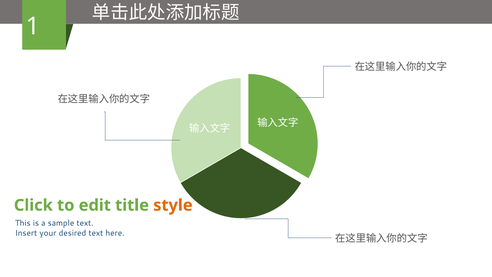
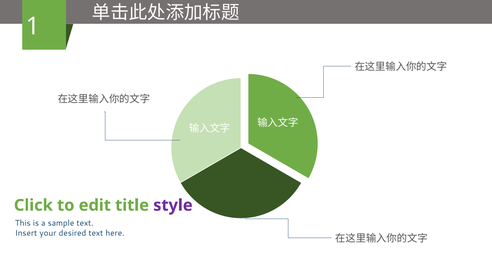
style colour: orange -> purple
